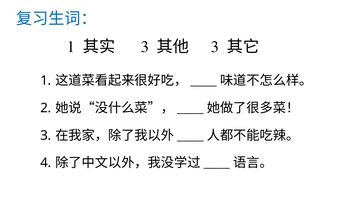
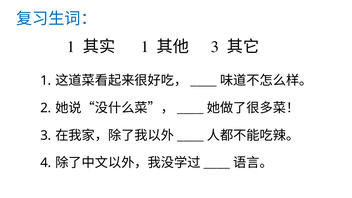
3 at (145, 47): 3 -> 1
